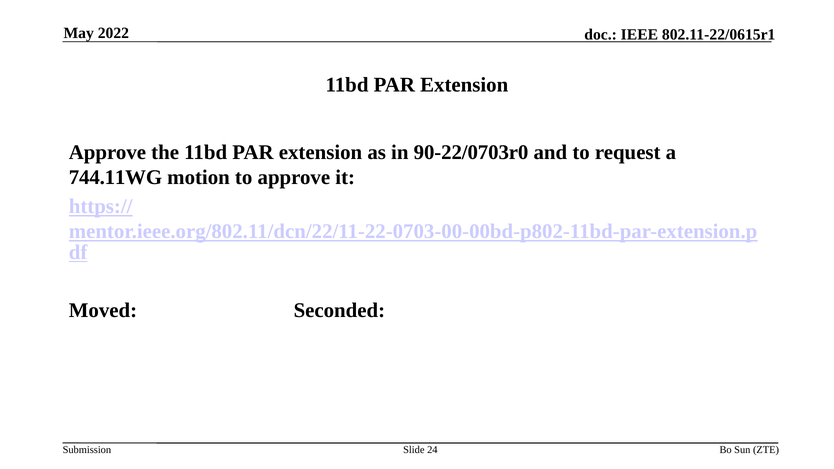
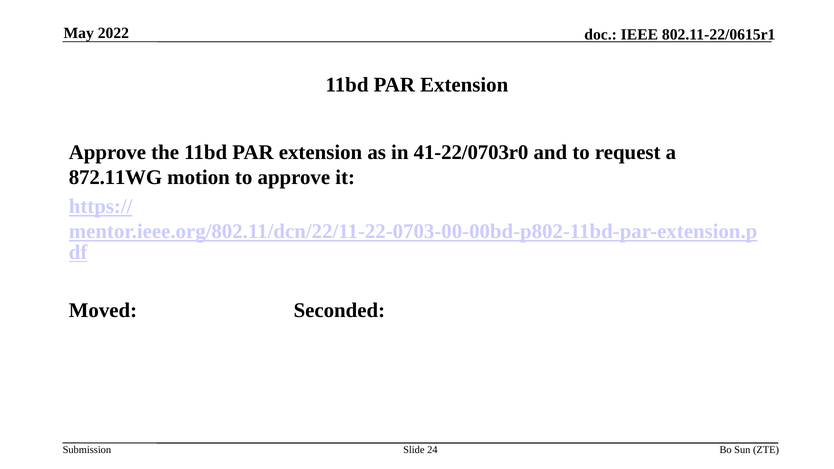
90-22/0703r0: 90-22/0703r0 -> 41-22/0703r0
744.11WG: 744.11WG -> 872.11WG
